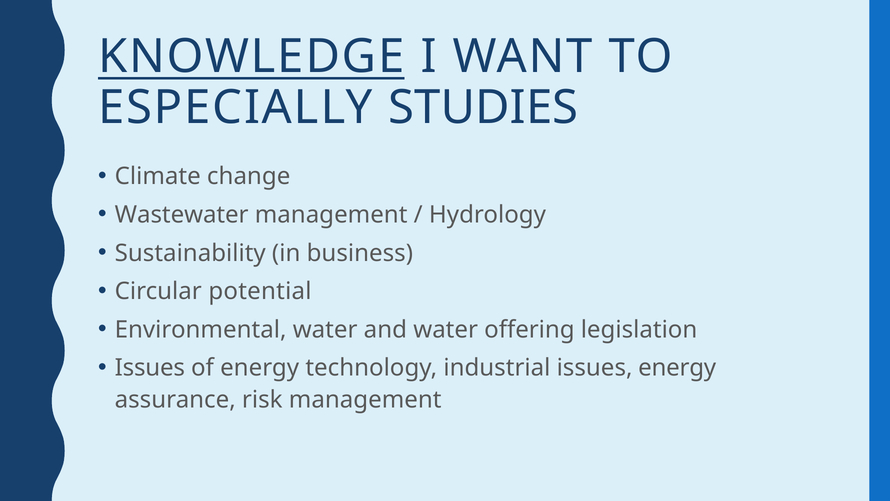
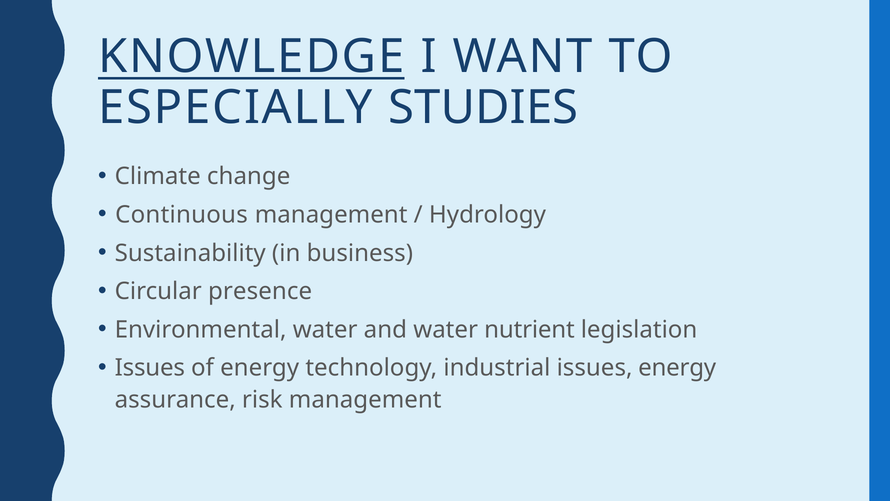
Wastewater: Wastewater -> Continuous
potential: potential -> presence
offering: offering -> nutrient
